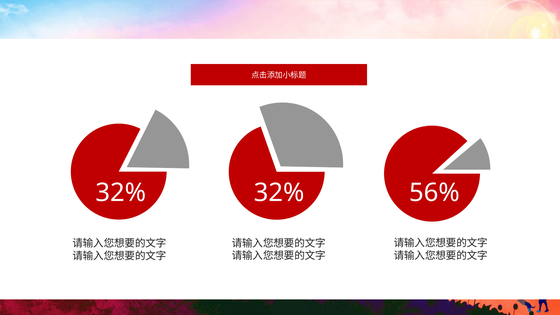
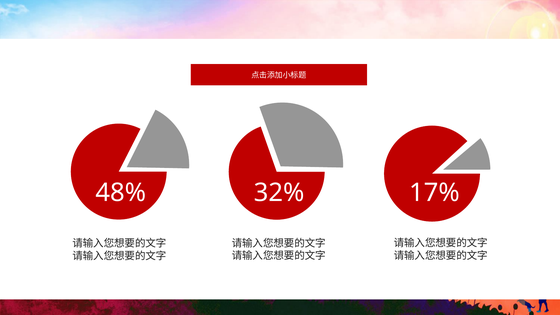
32% at (121, 193): 32% -> 48%
56%: 56% -> 17%
